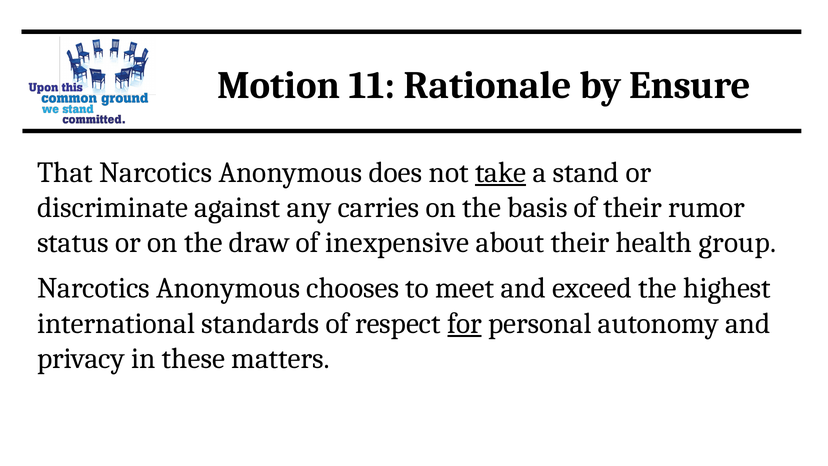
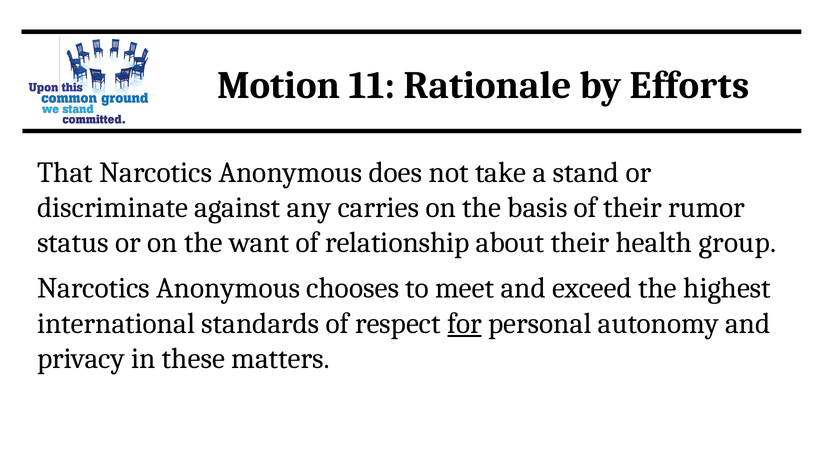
Ensure: Ensure -> Efforts
take underline: present -> none
draw: draw -> want
inexpensive: inexpensive -> relationship
